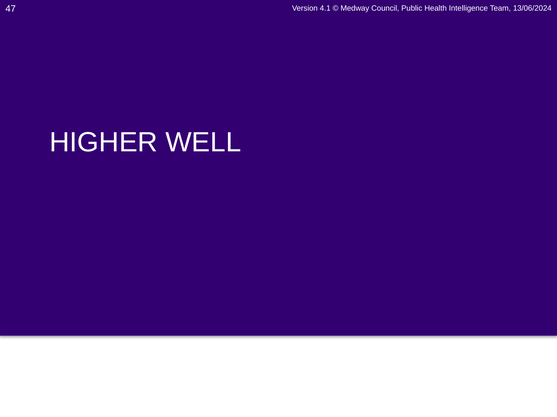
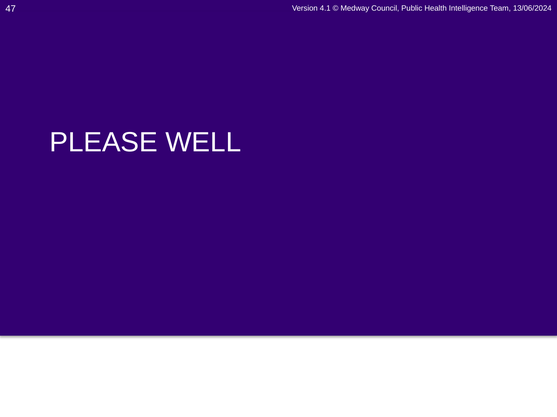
HIGHER: HIGHER -> PLEASE
